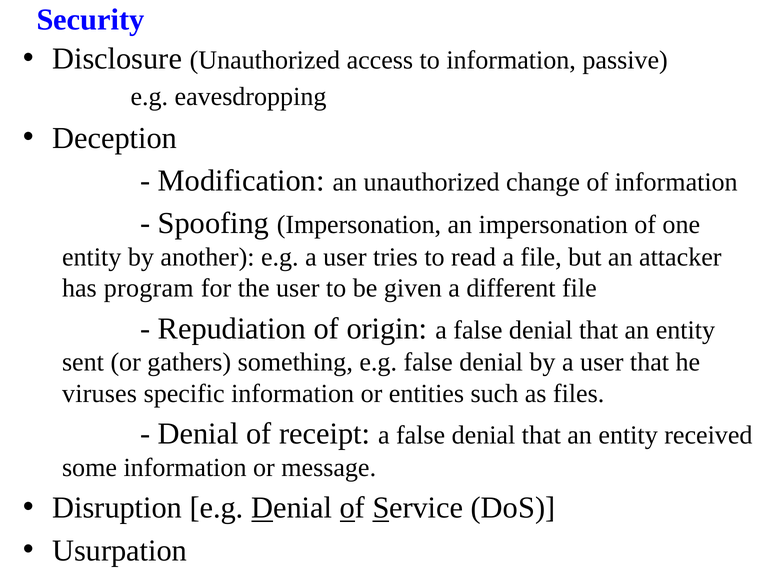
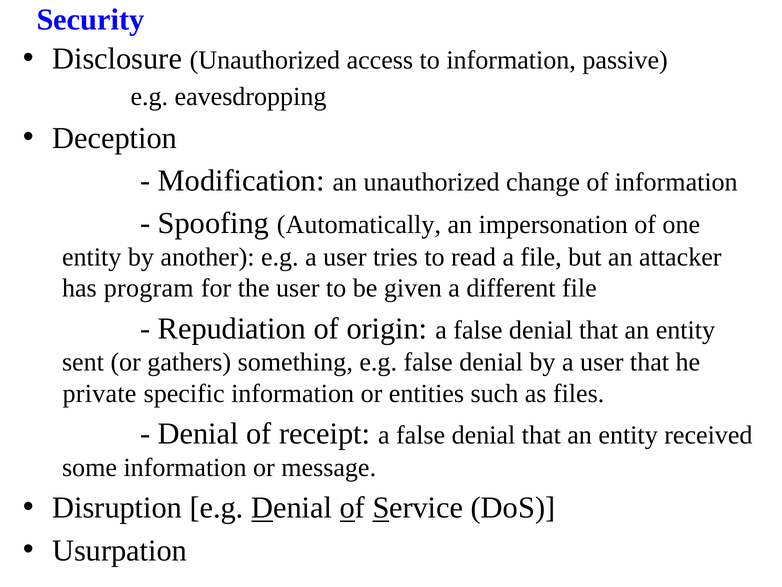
Spoofing Impersonation: Impersonation -> Automatically
viruses: viruses -> private
